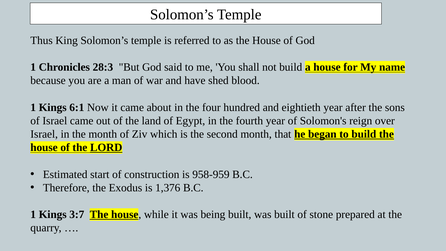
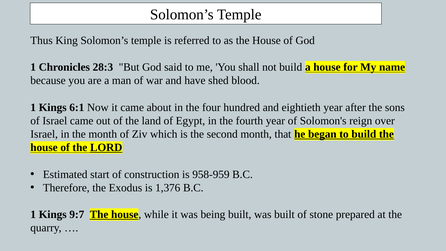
3:7: 3:7 -> 9:7
